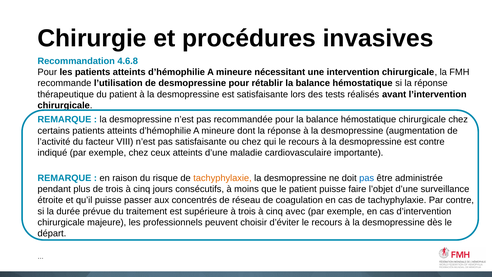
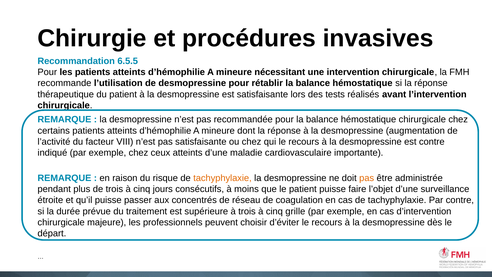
4.6.8: 4.6.8 -> 6.5.5
pas at (367, 178) colour: blue -> orange
avec: avec -> grille
